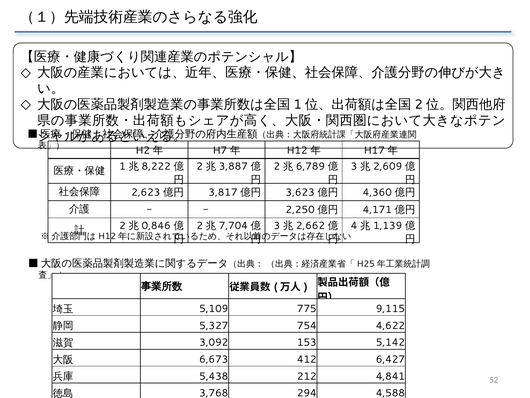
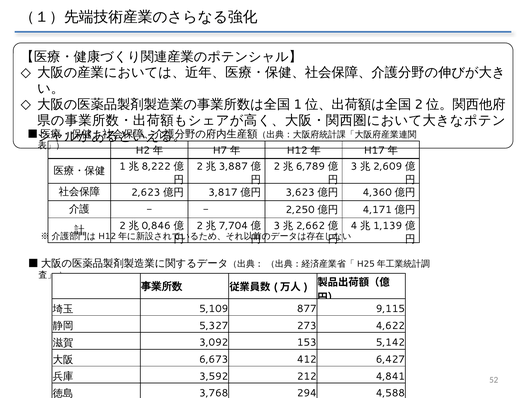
775: 775 -> 877
754: 754 -> 273
5,438: 5,438 -> 3,592
